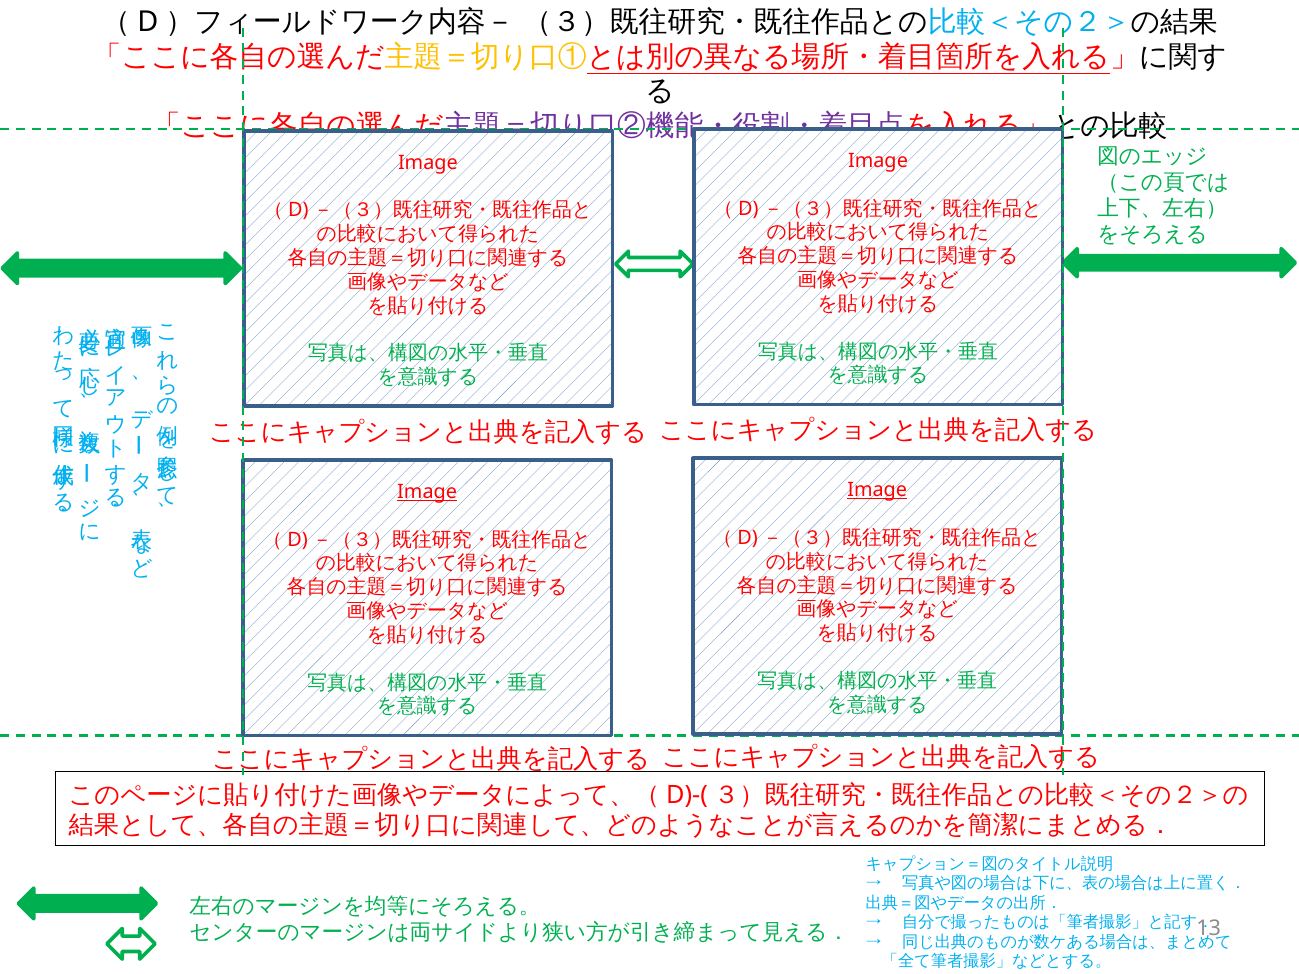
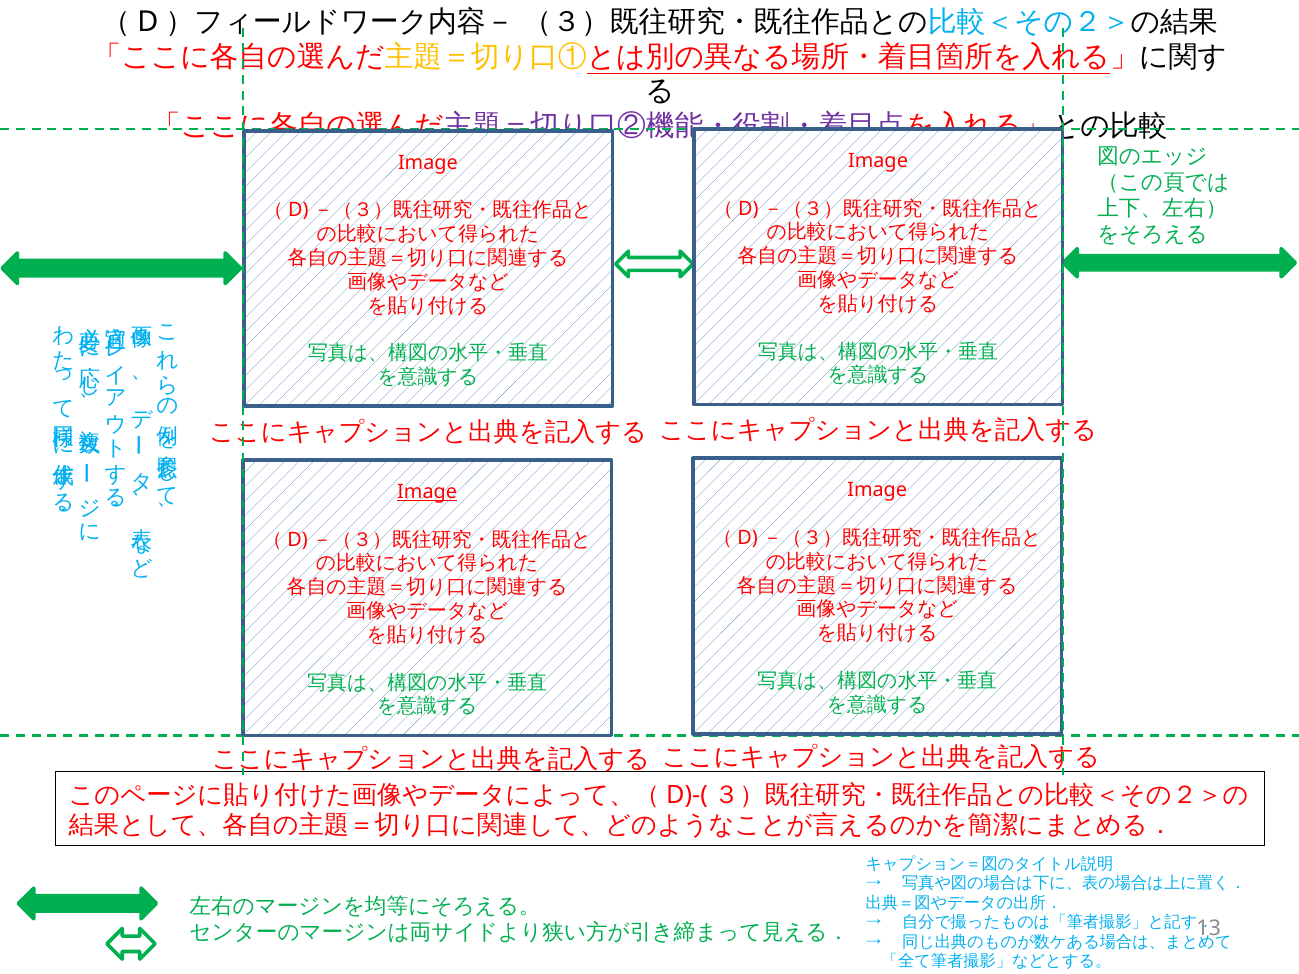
Image at (877, 490) underline: present -> none
